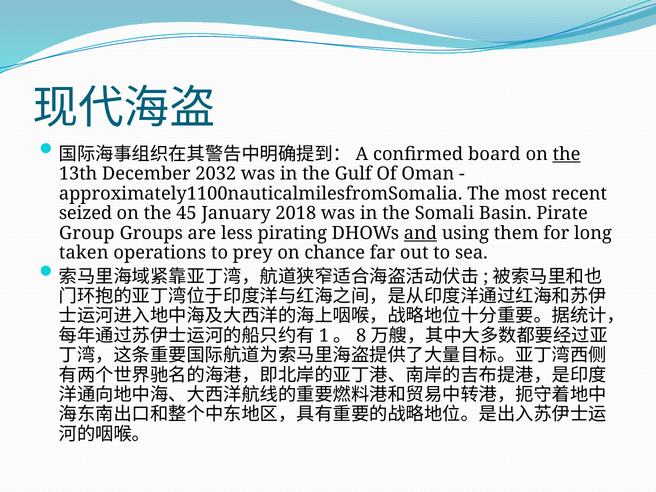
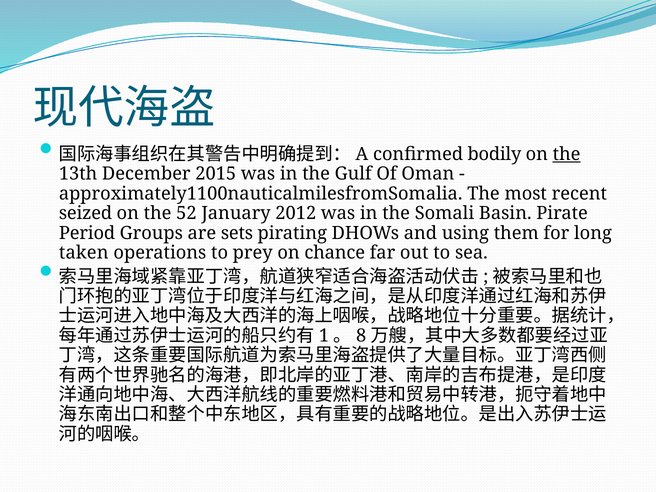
board: board -> bodily
2032: 2032 -> 2015
45: 45 -> 52
2018: 2018 -> 2012
Group: Group -> Period
less: less -> sets
and underline: present -> none
